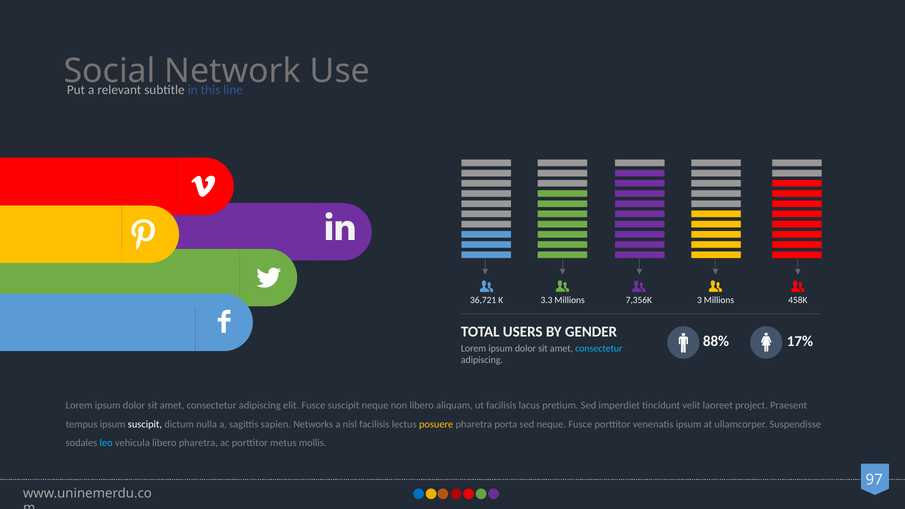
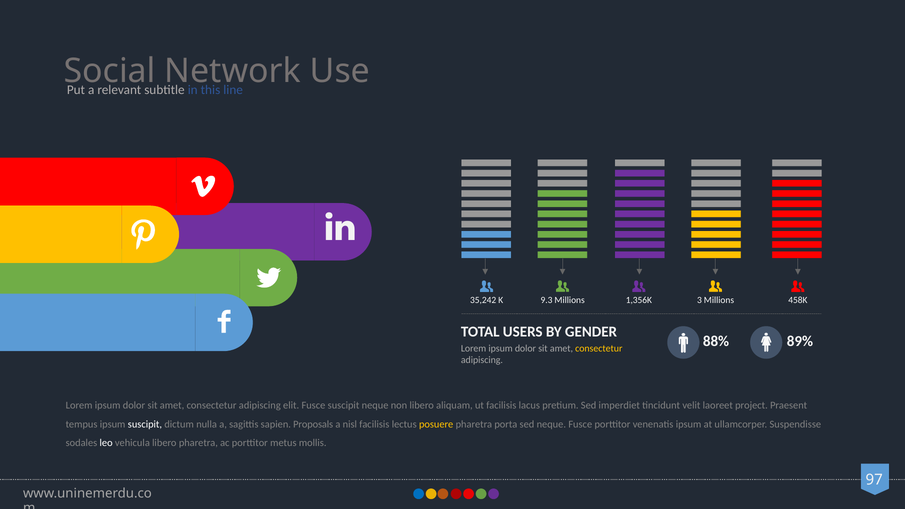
36,721: 36,721 -> 35,242
3.3: 3.3 -> 9.3
7,356K: 7,356K -> 1,356K
17%: 17% -> 89%
consectetur at (599, 348) colour: light blue -> yellow
Networks: Networks -> Proposals
leo colour: light blue -> white
